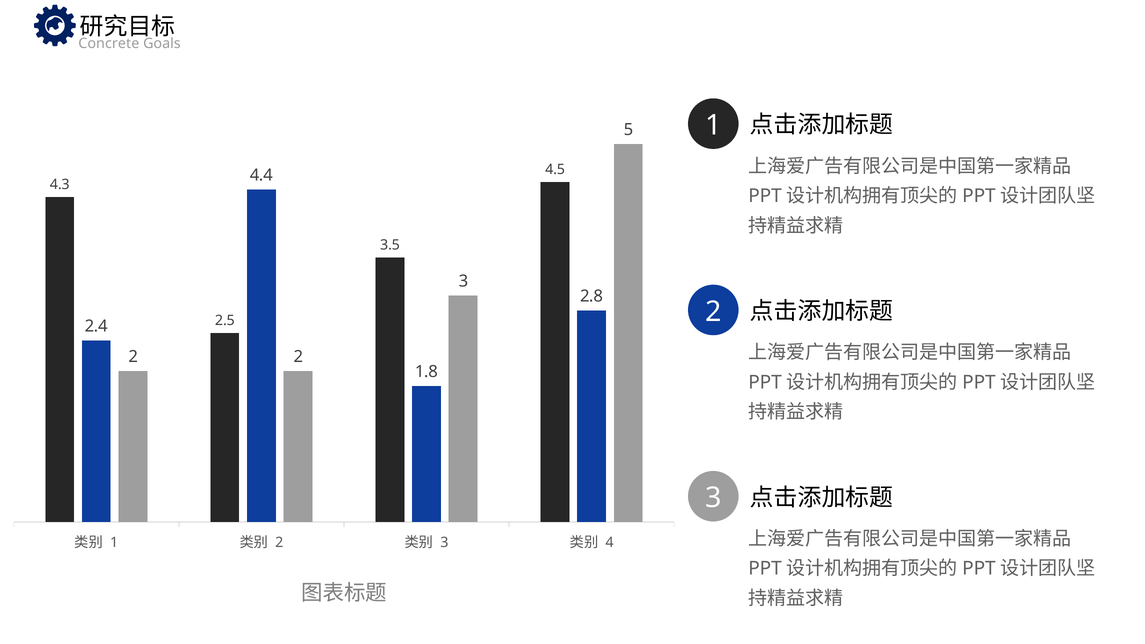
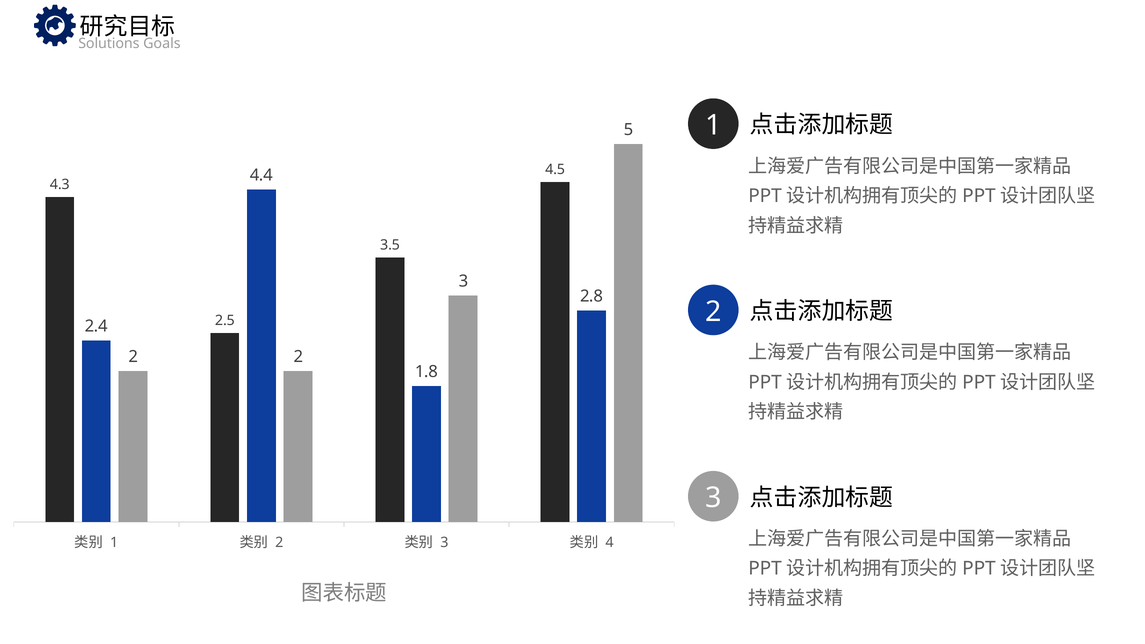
Concrete: Concrete -> Solutions
